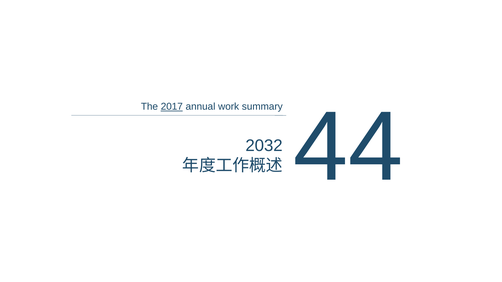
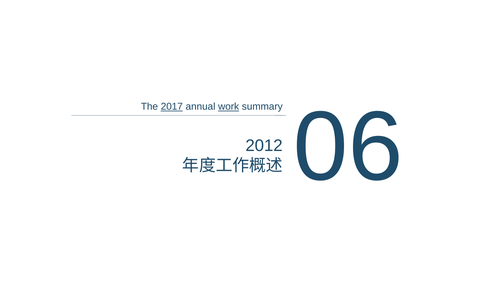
work underline: none -> present
44: 44 -> 06
2032: 2032 -> 2012
